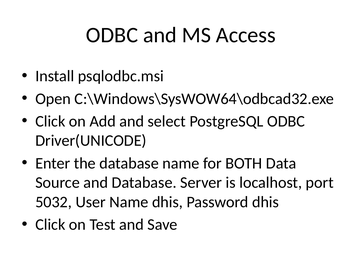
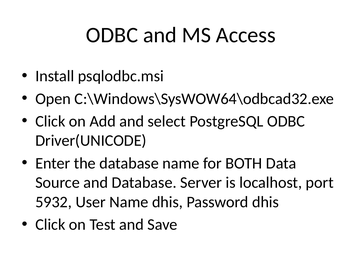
5032: 5032 -> 5932
